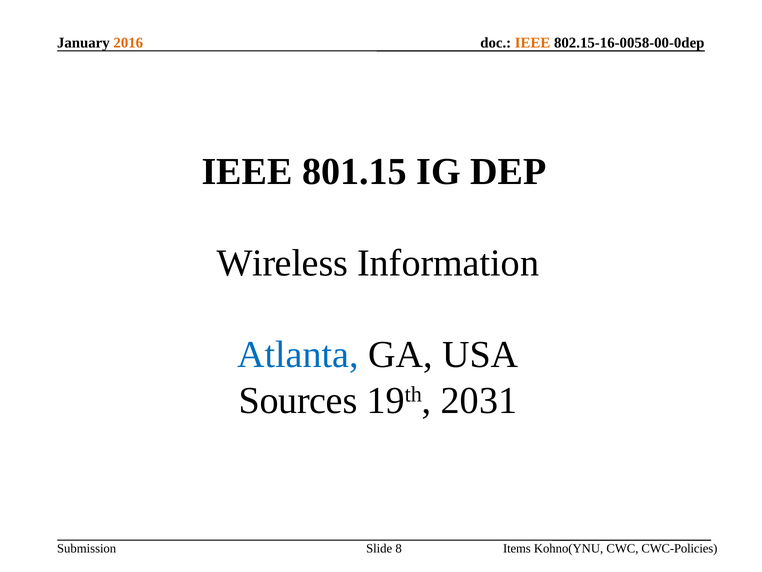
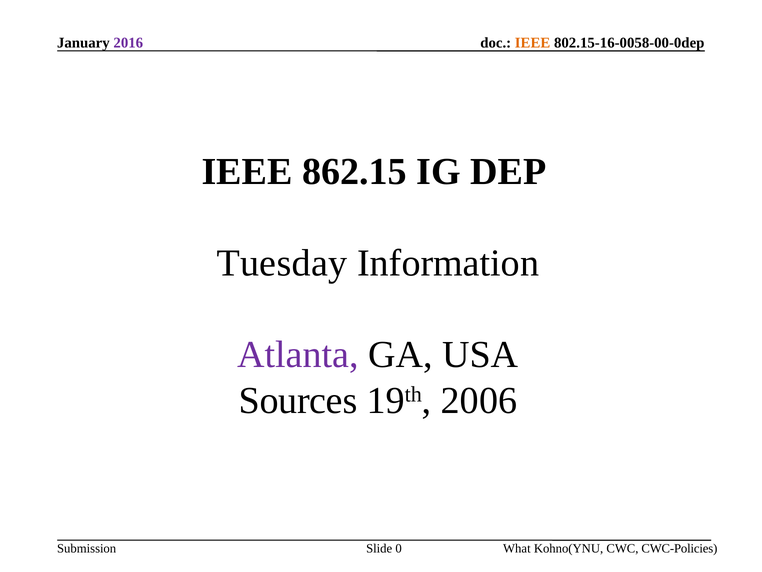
2016 colour: orange -> purple
801.15: 801.15 -> 862.15
Wireless: Wireless -> Tuesday
Atlanta colour: blue -> purple
2031: 2031 -> 2006
Items: Items -> What
8: 8 -> 0
